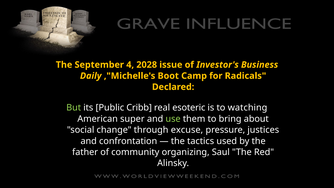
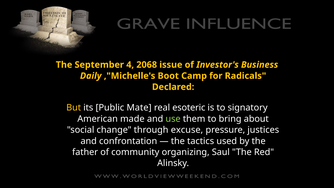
2028: 2028 -> 2068
But colour: light green -> yellow
Cribb: Cribb -> Mate
watching: watching -> signatory
super: super -> made
